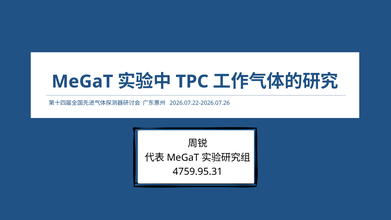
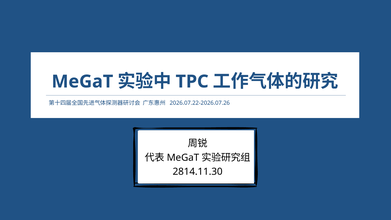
4759.95.31: 4759.95.31 -> 2814.11.30
